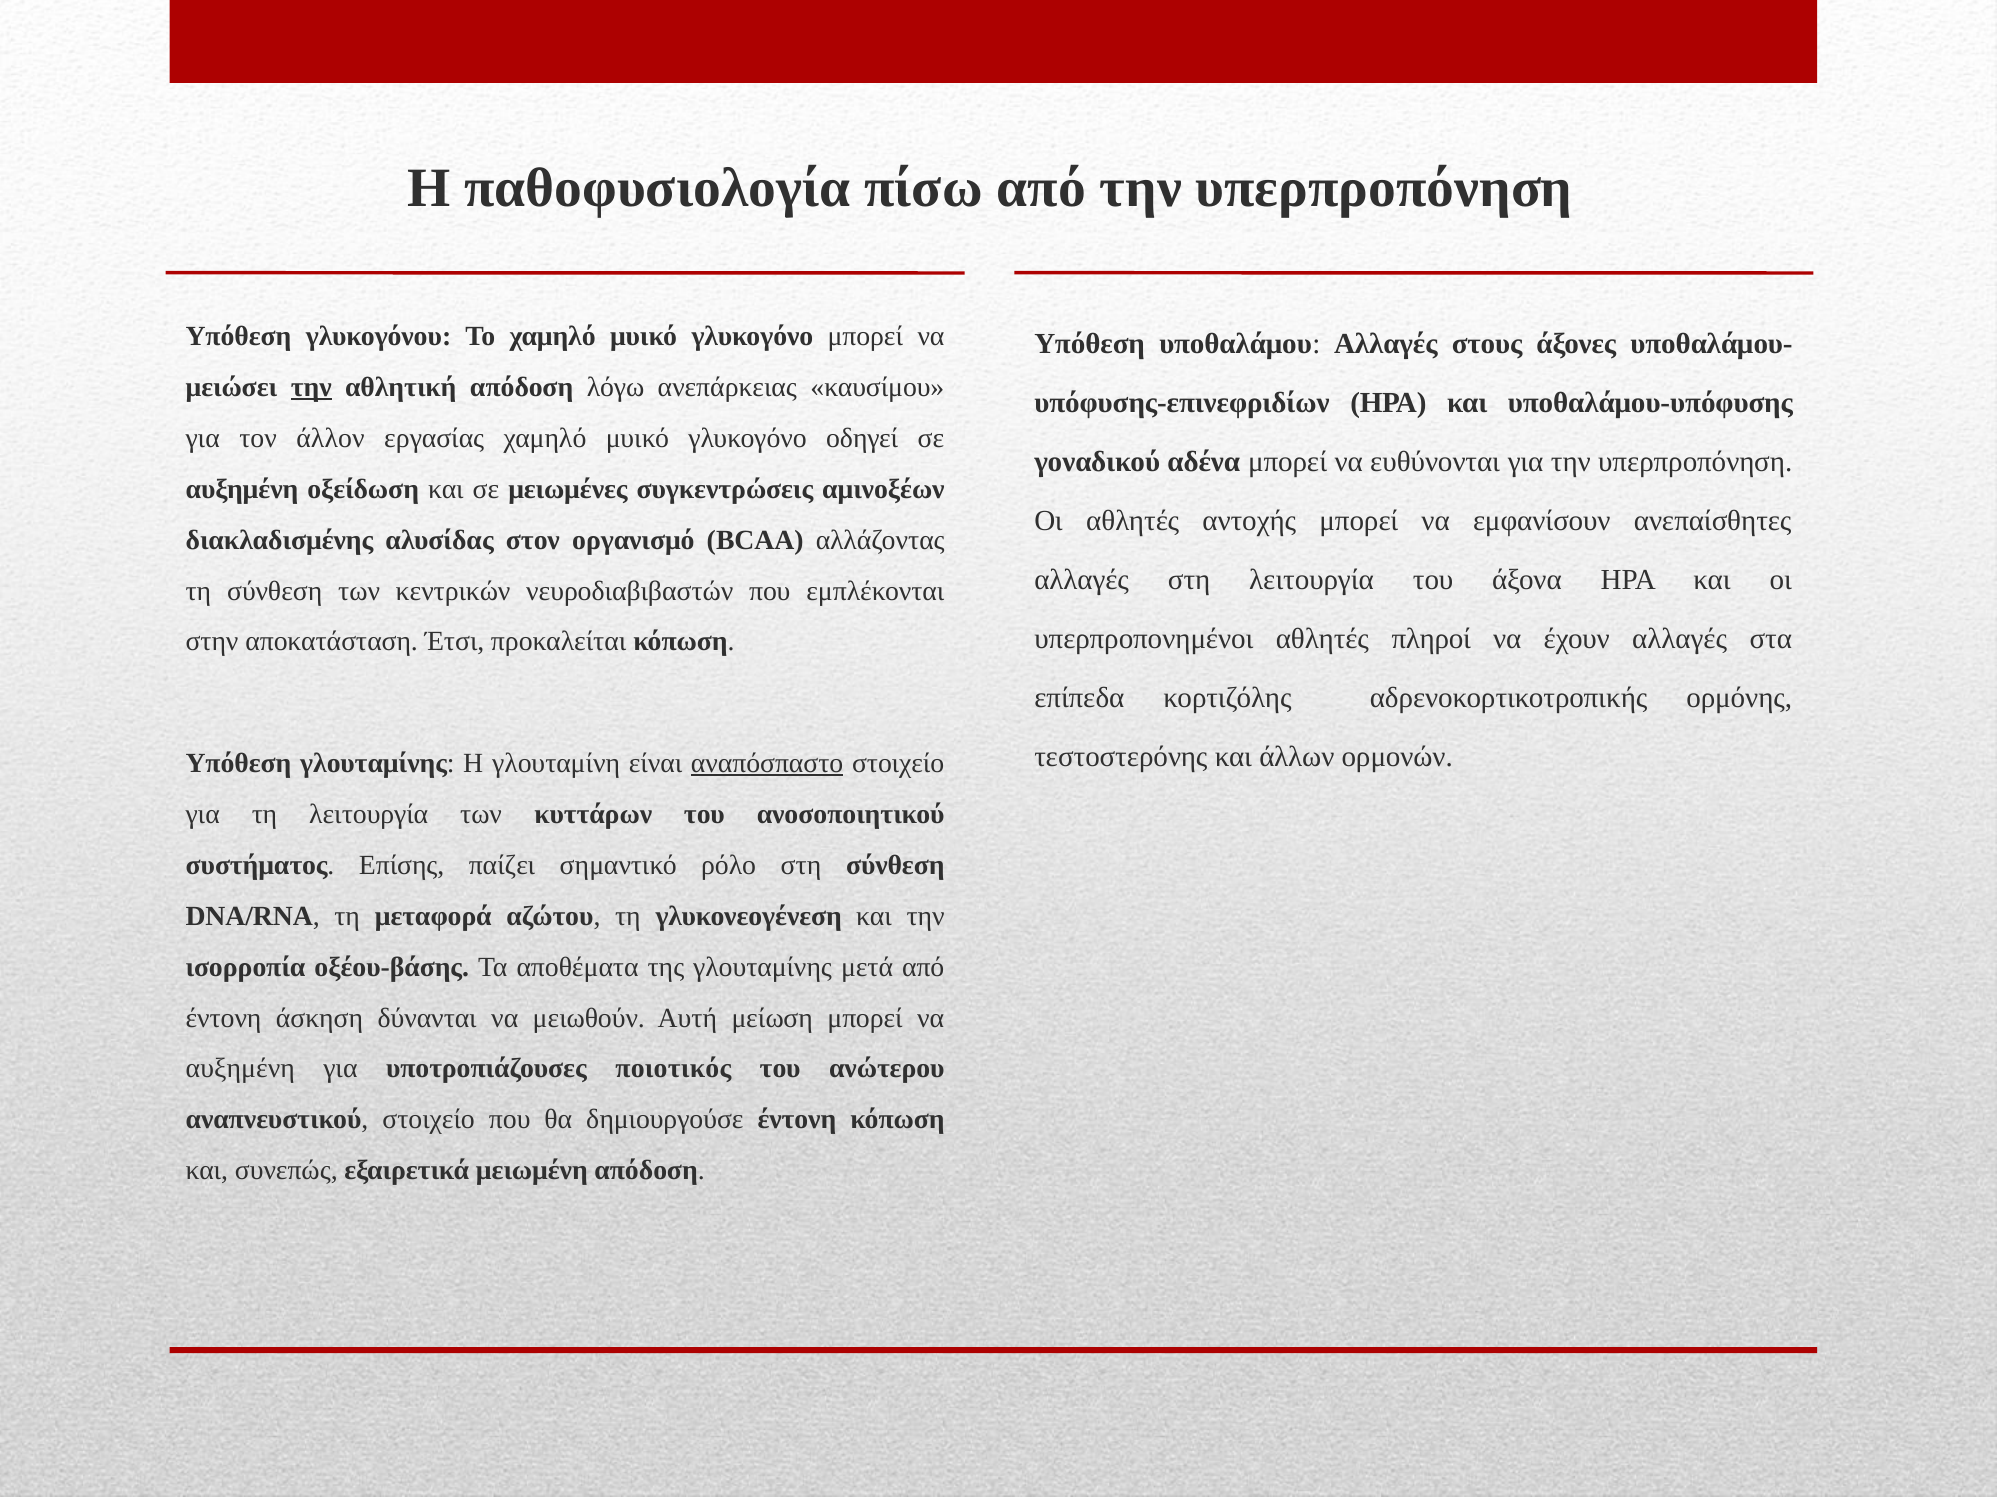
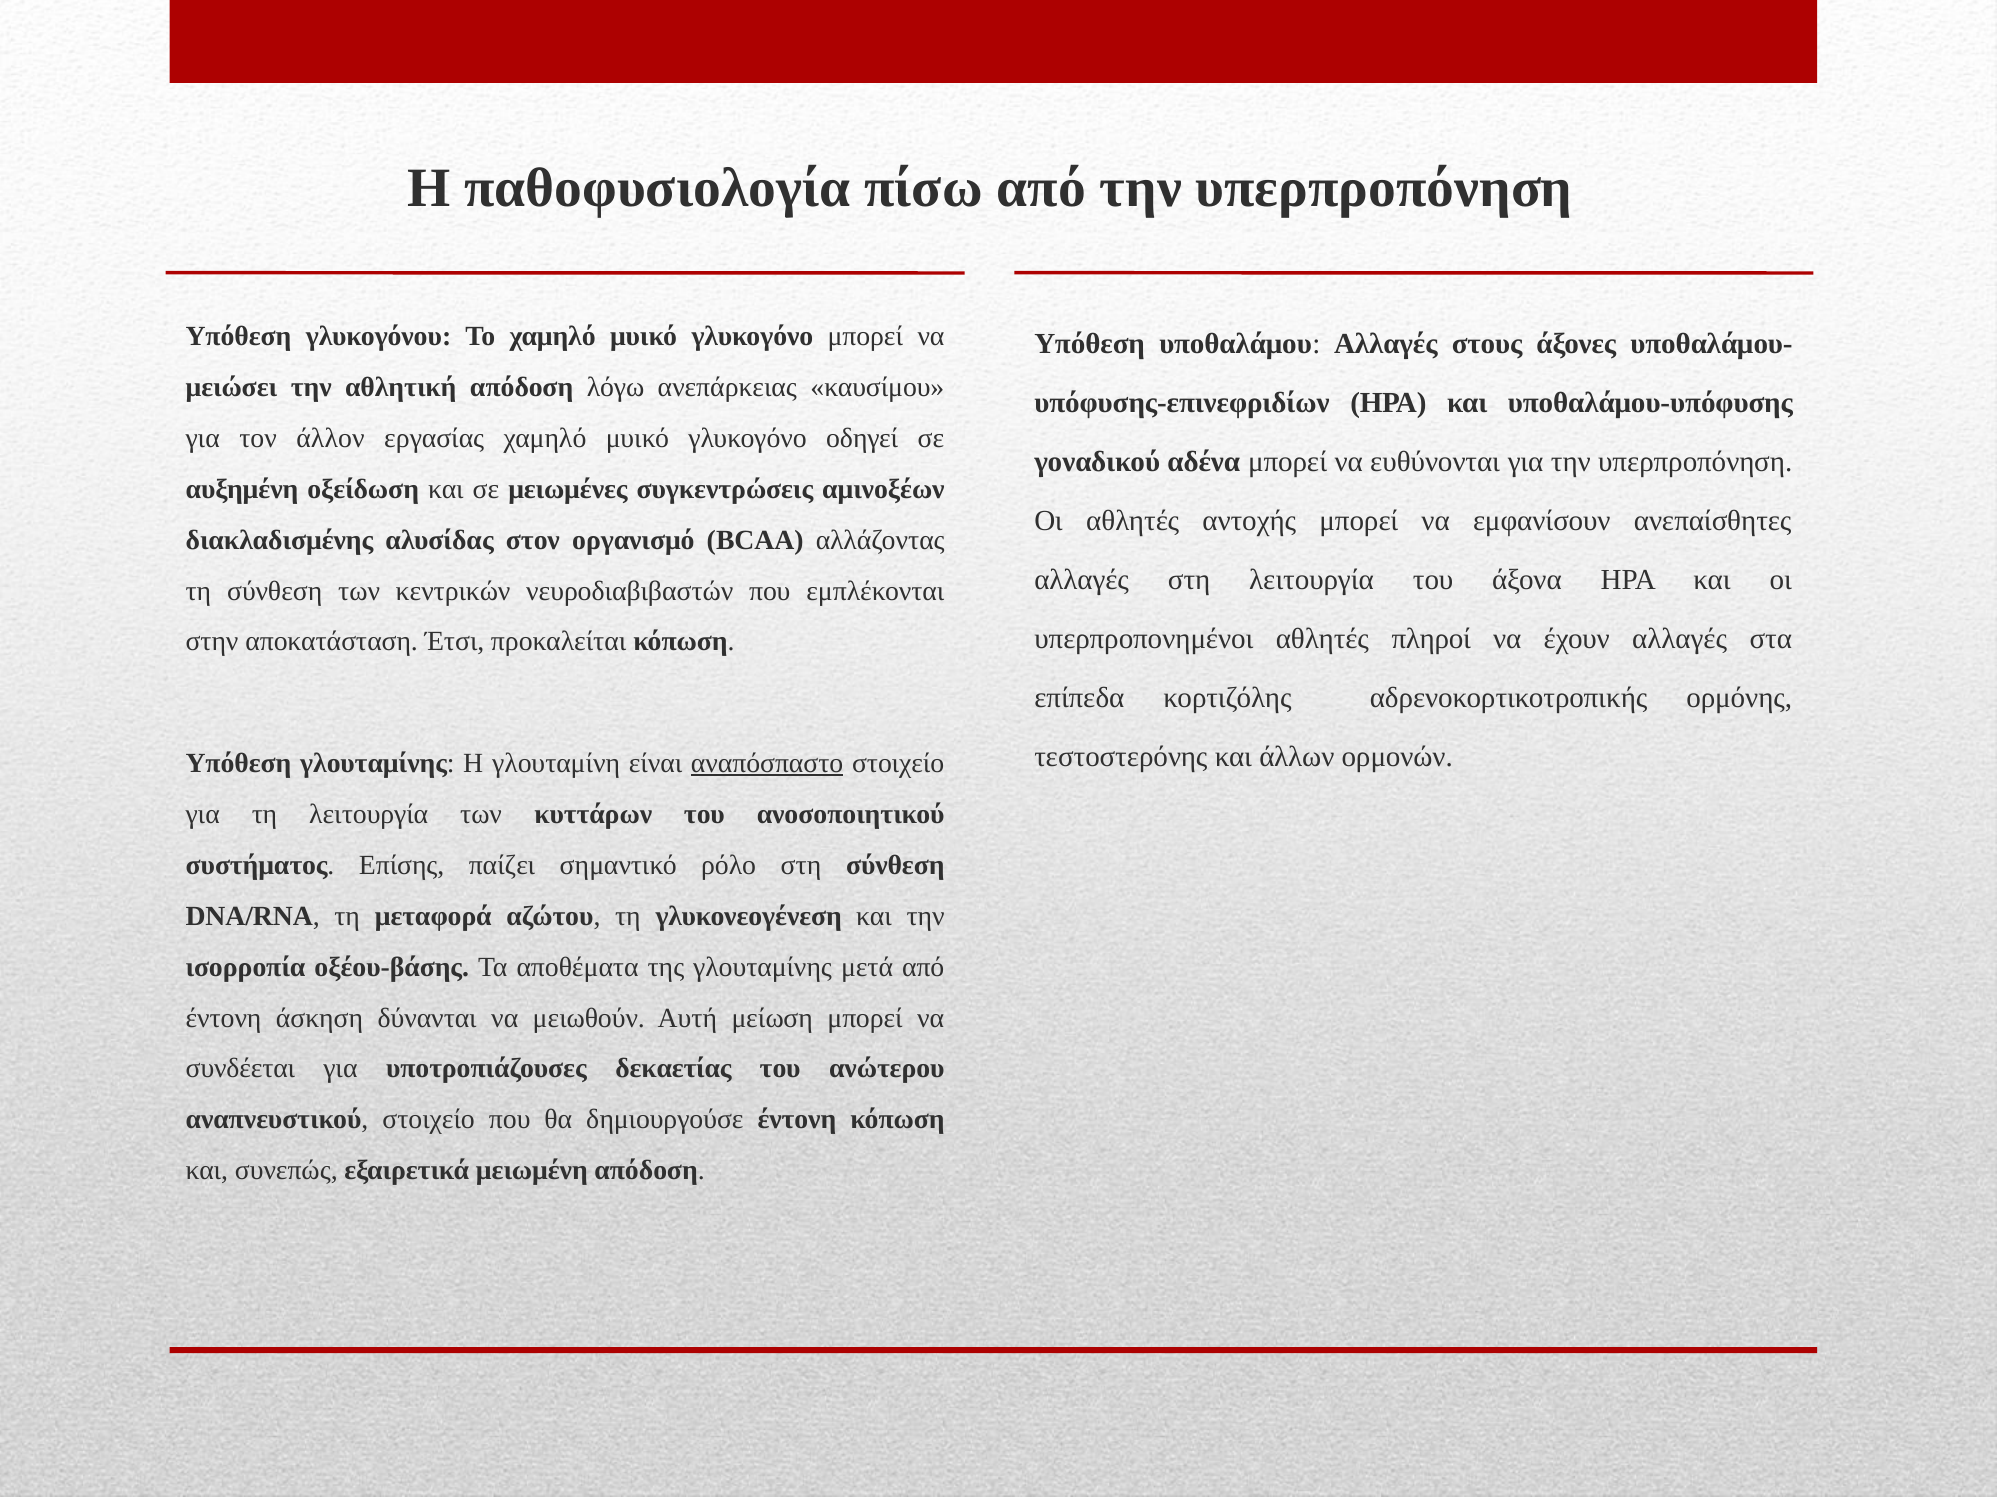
την at (311, 387) underline: present -> none
αυξημένη at (240, 1069): αυξημένη -> συνδέεται
ποιοτικός: ποιοτικός -> δεκαετίας
